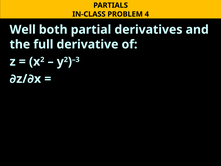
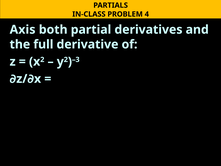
Well: Well -> Axis
